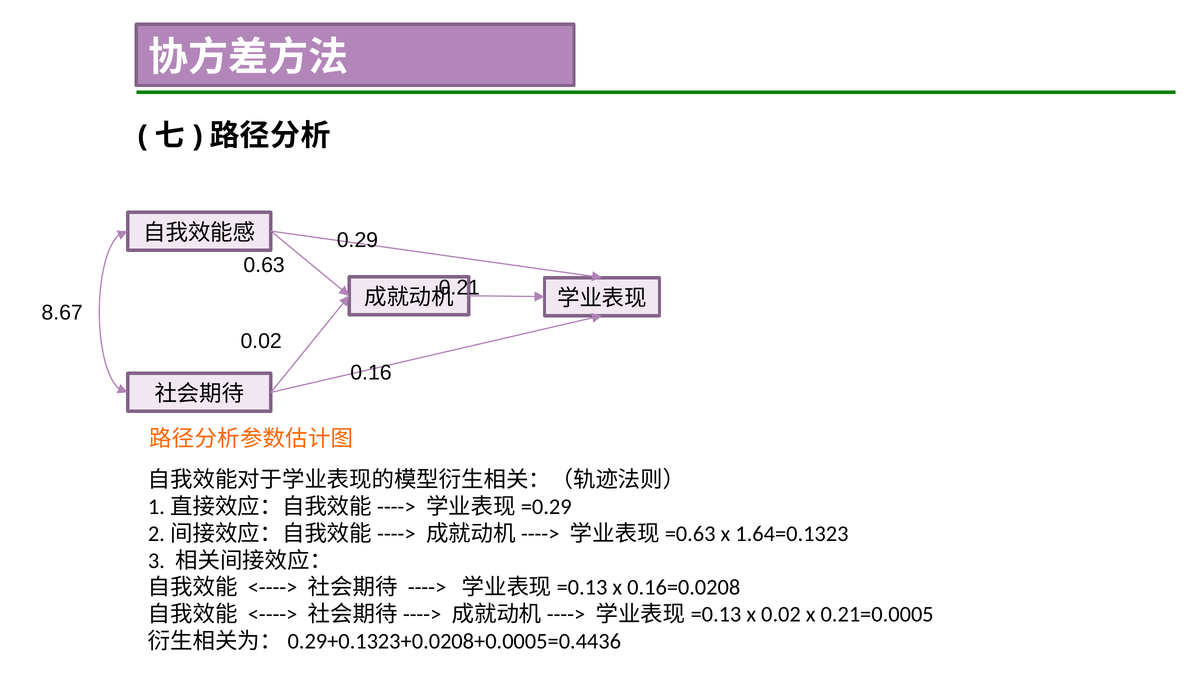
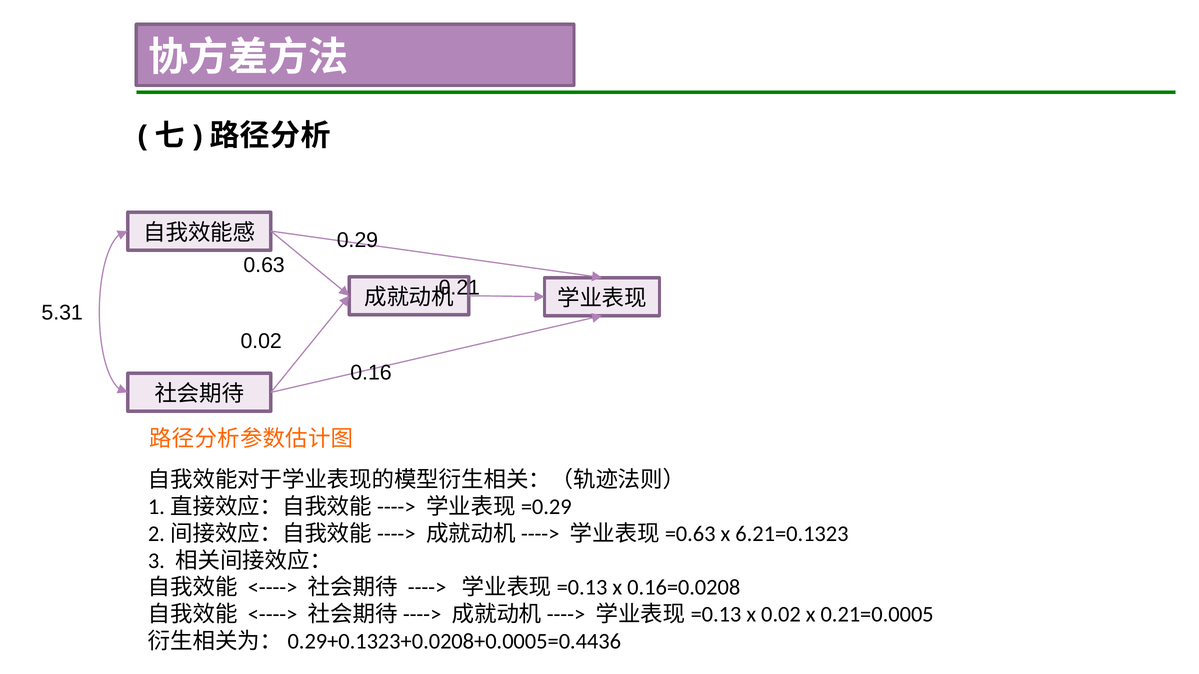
8.67: 8.67 -> 5.31
1.64=0.1323: 1.64=0.1323 -> 6.21=0.1323
